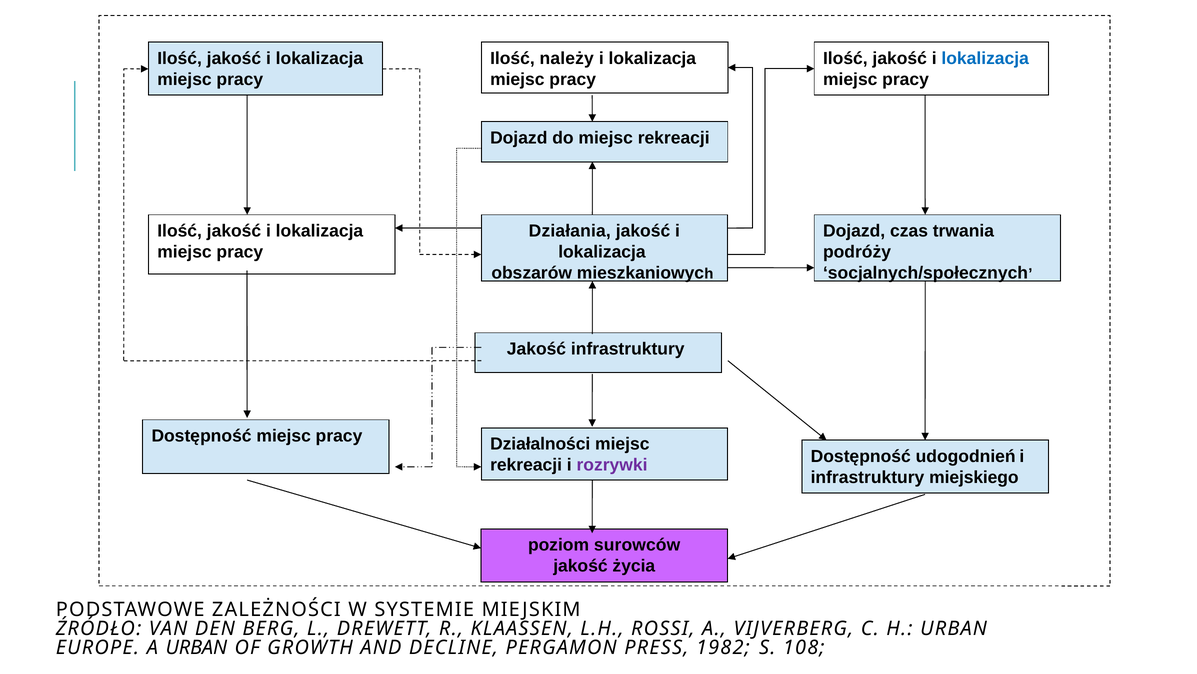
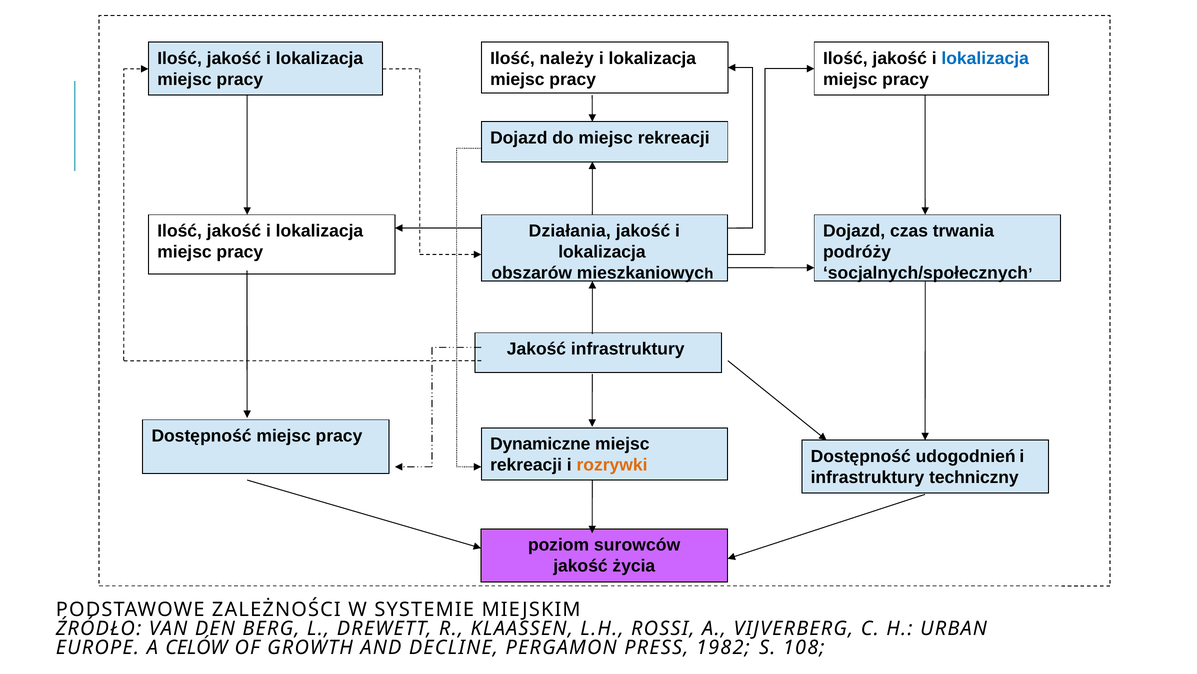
Działalności: Działalności -> Dynamiczne
rozrywki colour: purple -> orange
miejskiego: miejskiego -> techniczny
A URBAN: URBAN -> CELÓW
